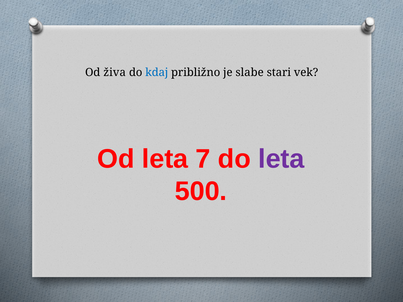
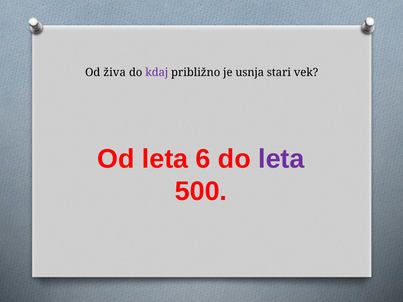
kdaj colour: blue -> purple
slabe: slabe -> usnja
7: 7 -> 6
